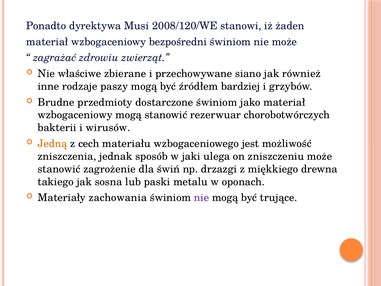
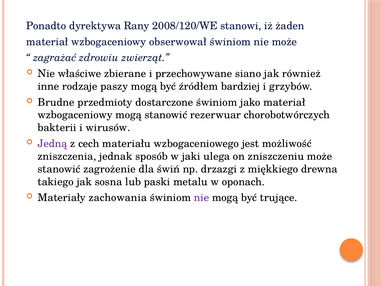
Musi: Musi -> Rany
bezpośredni: bezpośredni -> obserwował
Jedną colour: orange -> purple
